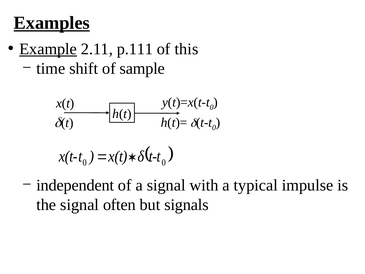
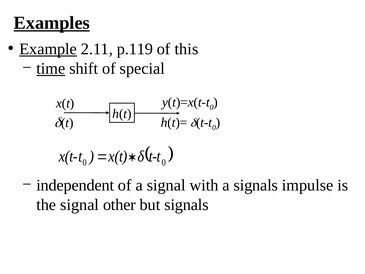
p.111: p.111 -> p.119
time underline: none -> present
sample: sample -> special
a typical: typical -> signals
often: often -> other
